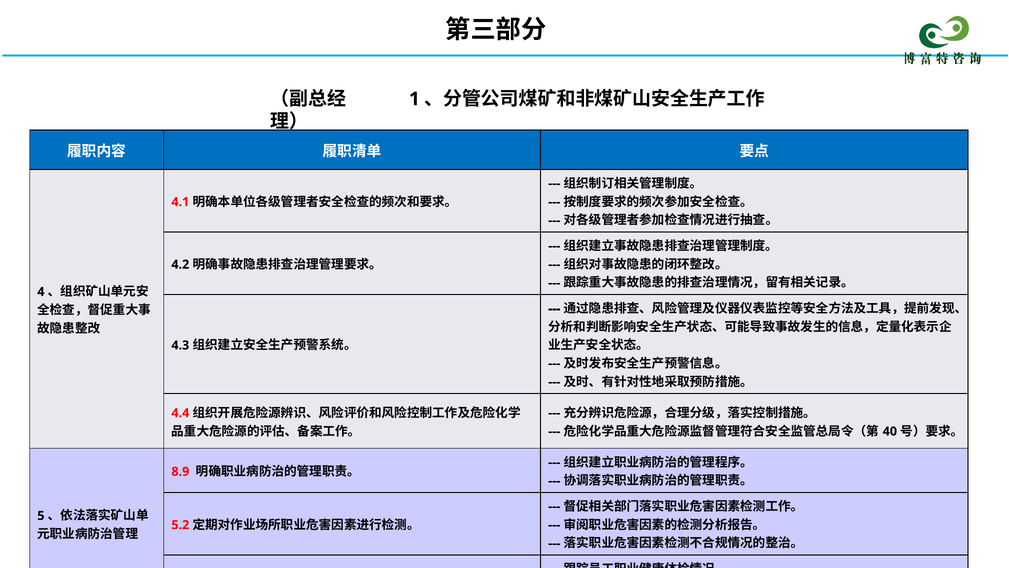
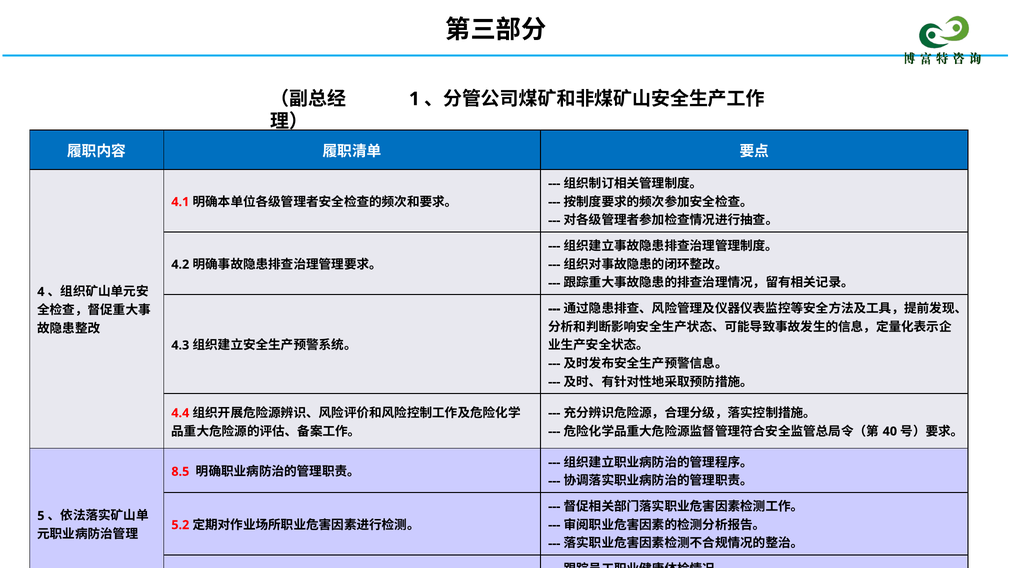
8.9: 8.9 -> 8.5
